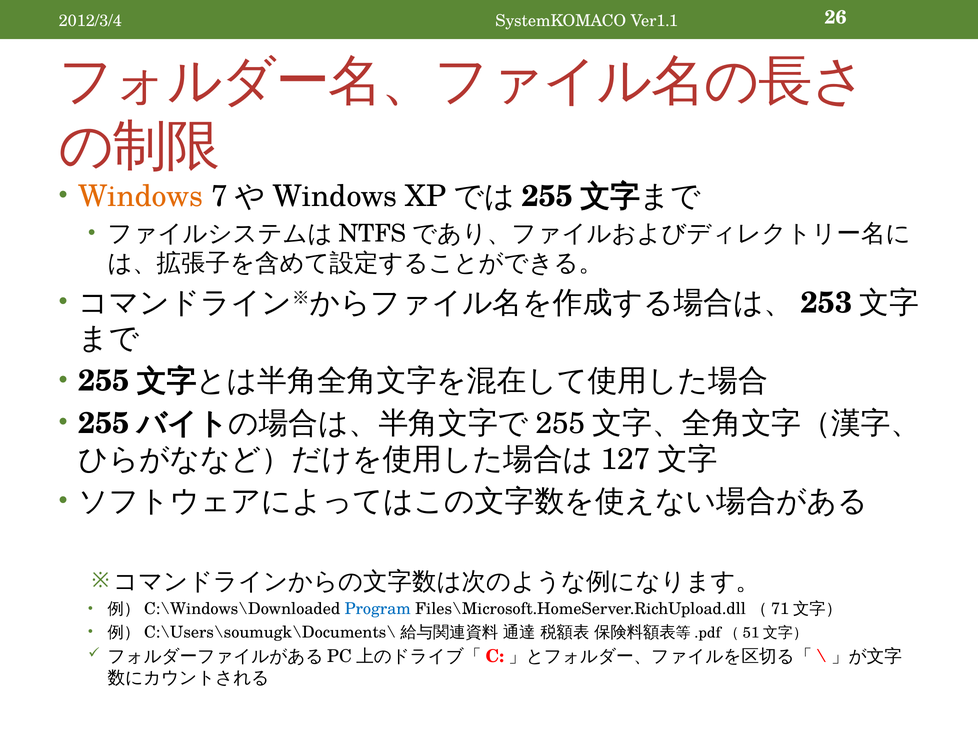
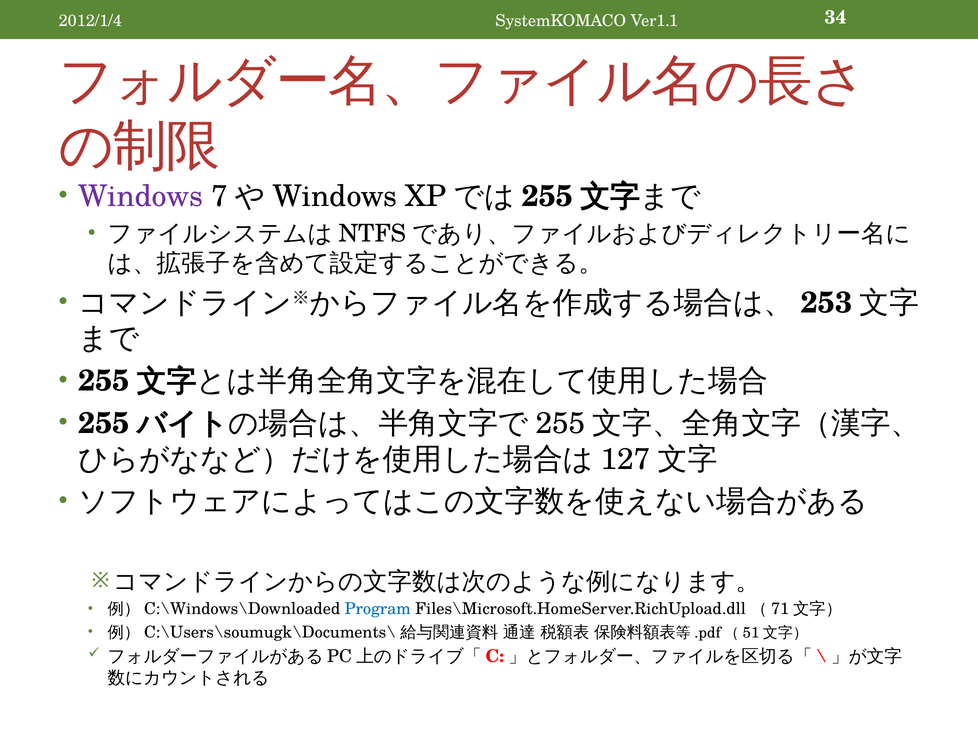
2012/3/4: 2012/3/4 -> 2012/1/4
26: 26 -> 34
Windows colour: orange -> purple
